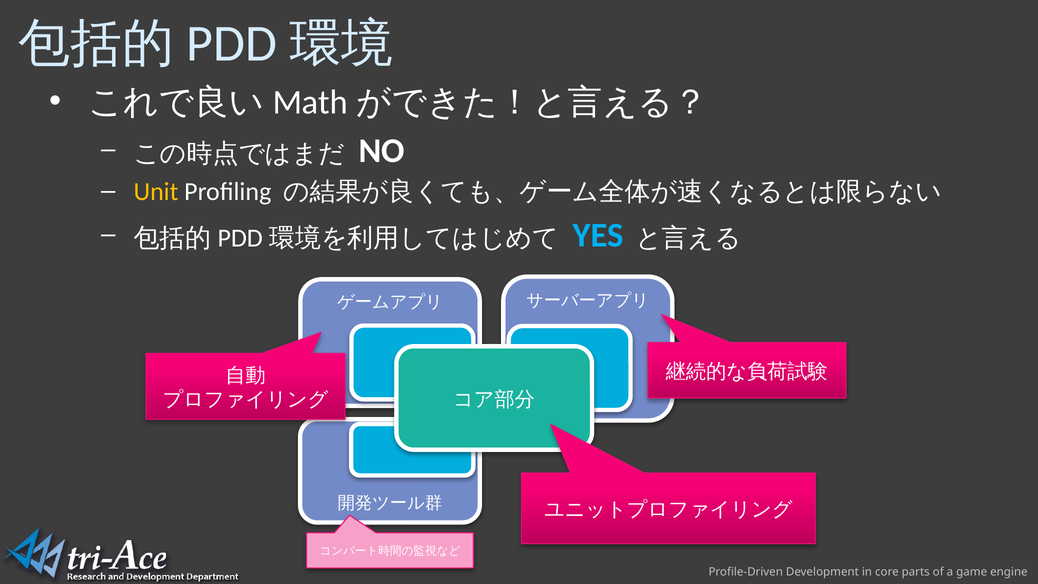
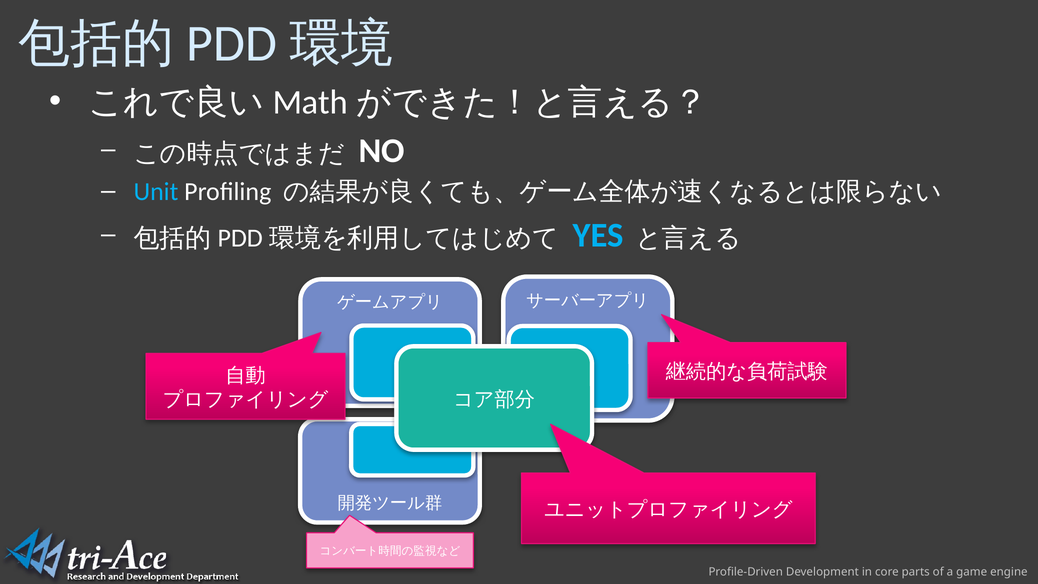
Unit colour: yellow -> light blue
